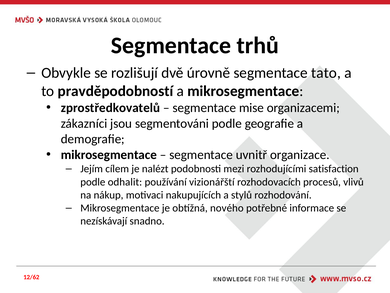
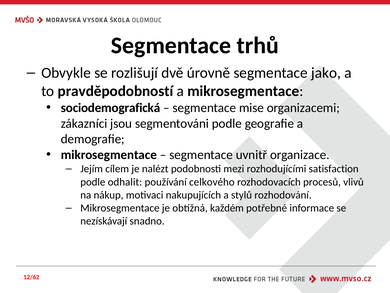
tato: tato -> jako
zprostředkovatelů: zprostředkovatelů -> sociodemografická
vizionářští: vizionářští -> celkového
nového: nového -> každém
